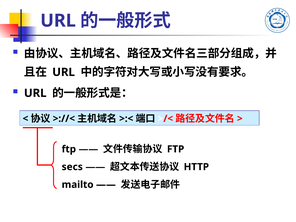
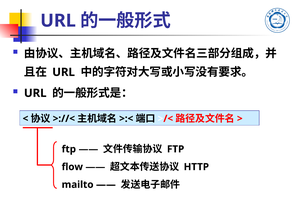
secs: secs -> flow
